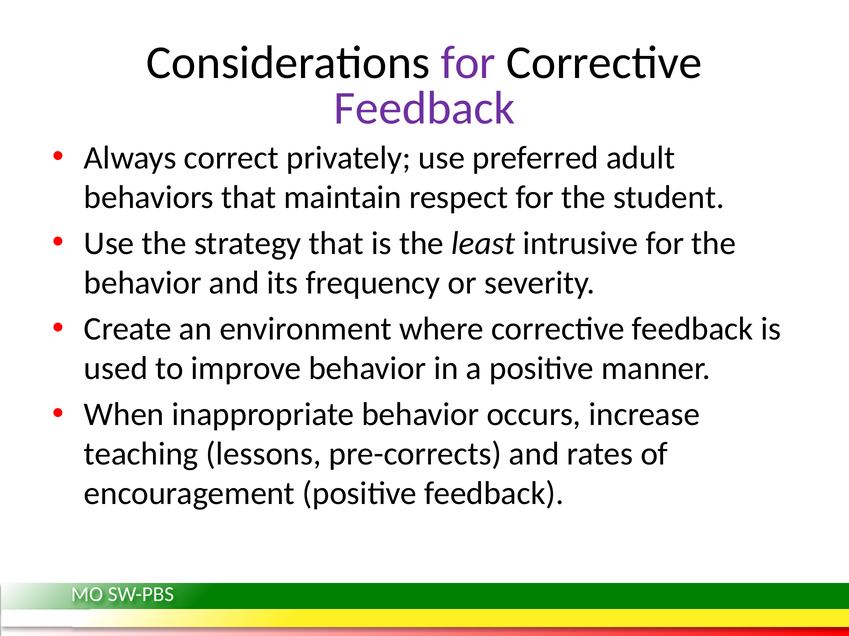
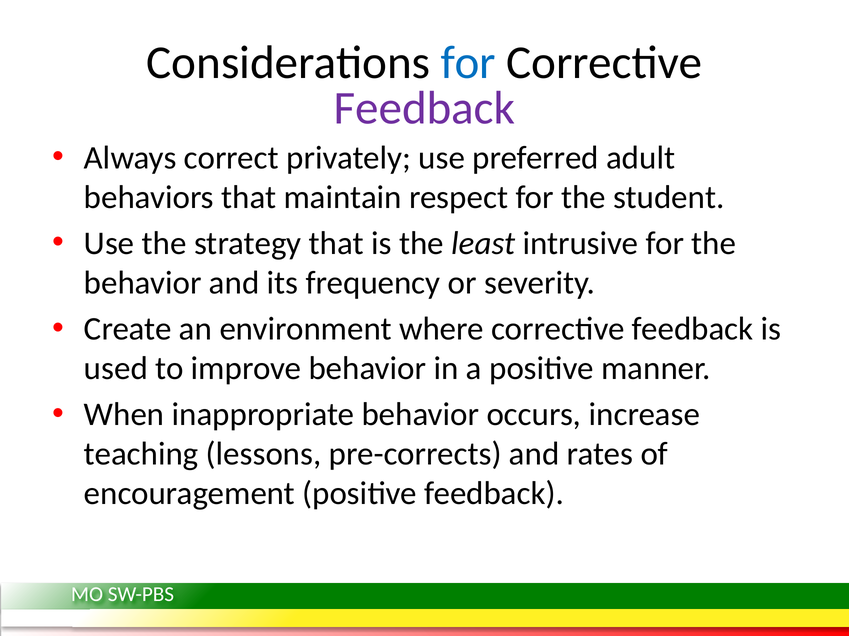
for at (468, 63) colour: purple -> blue
